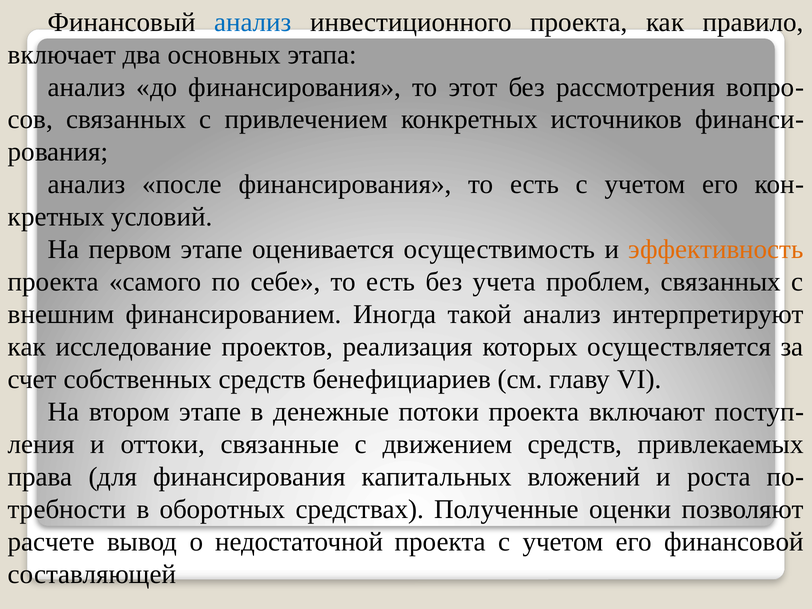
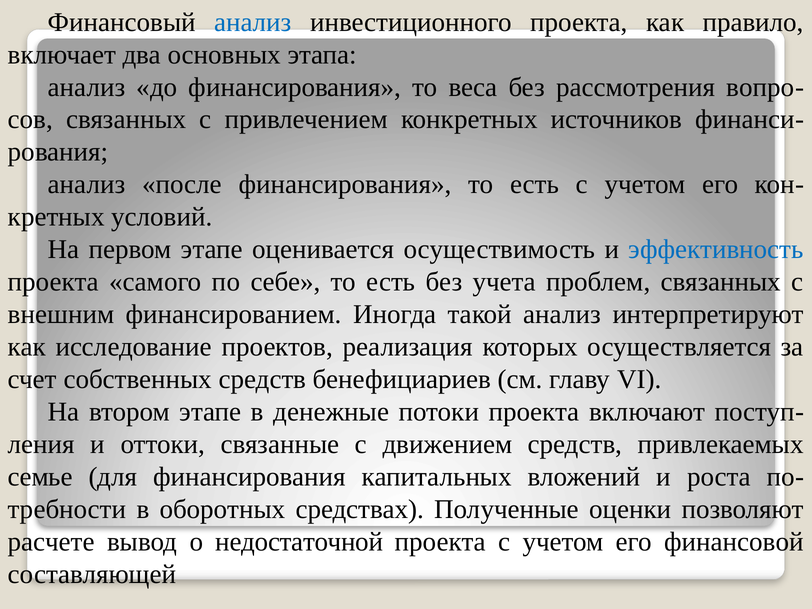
этот: этот -> веса
эффективность colour: orange -> blue
права: права -> семье
